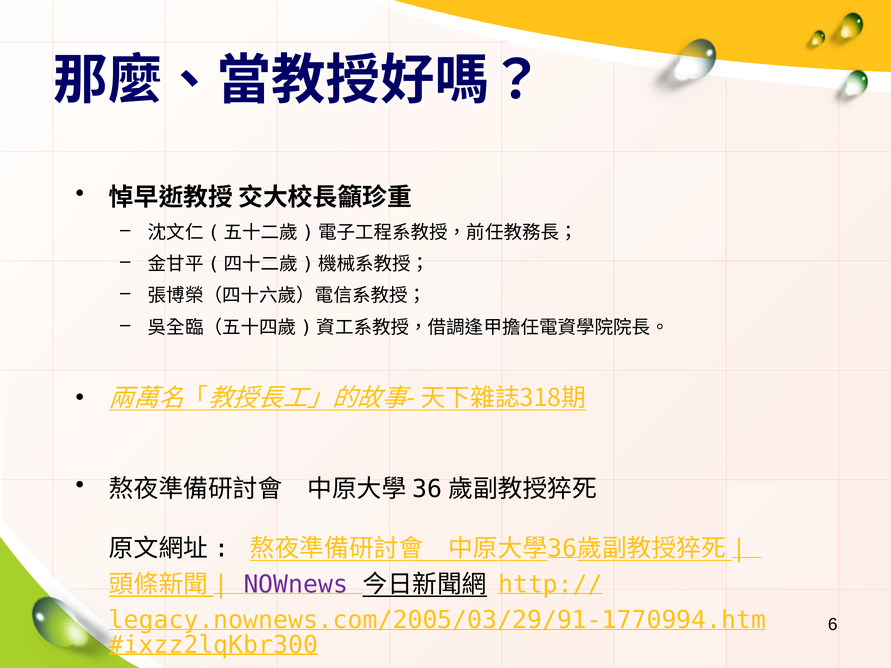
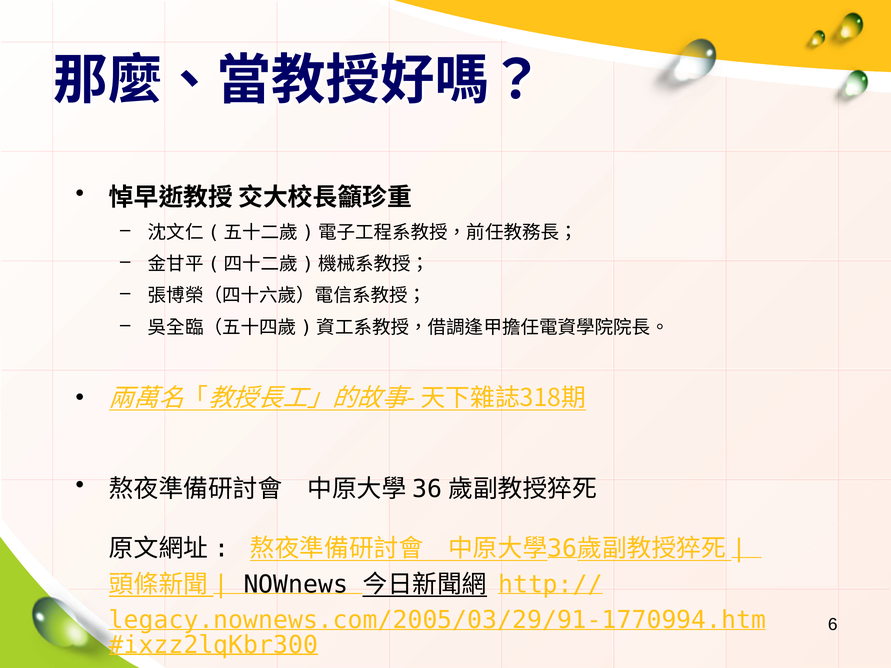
NOWnews colour: purple -> black
